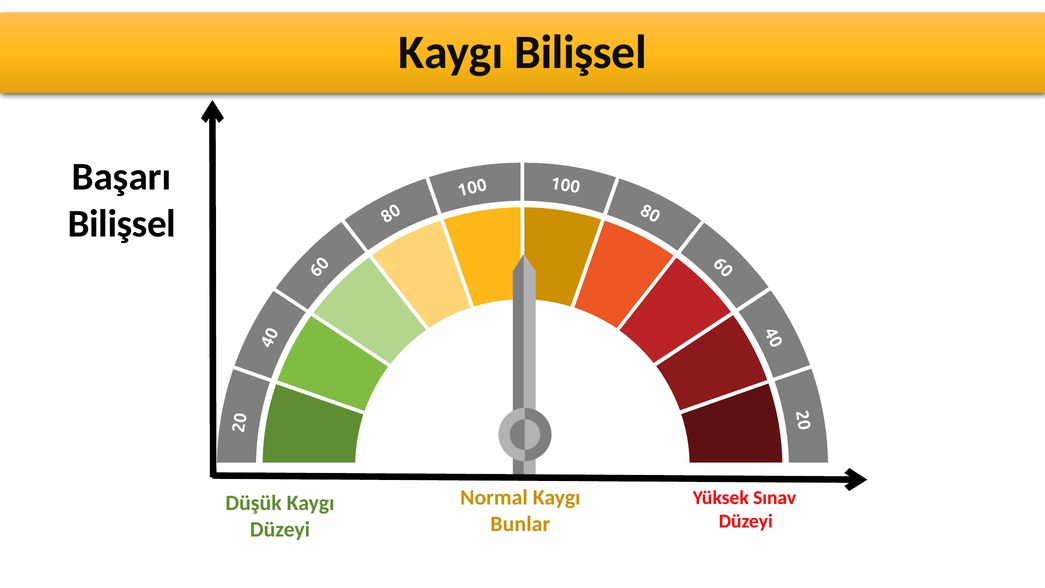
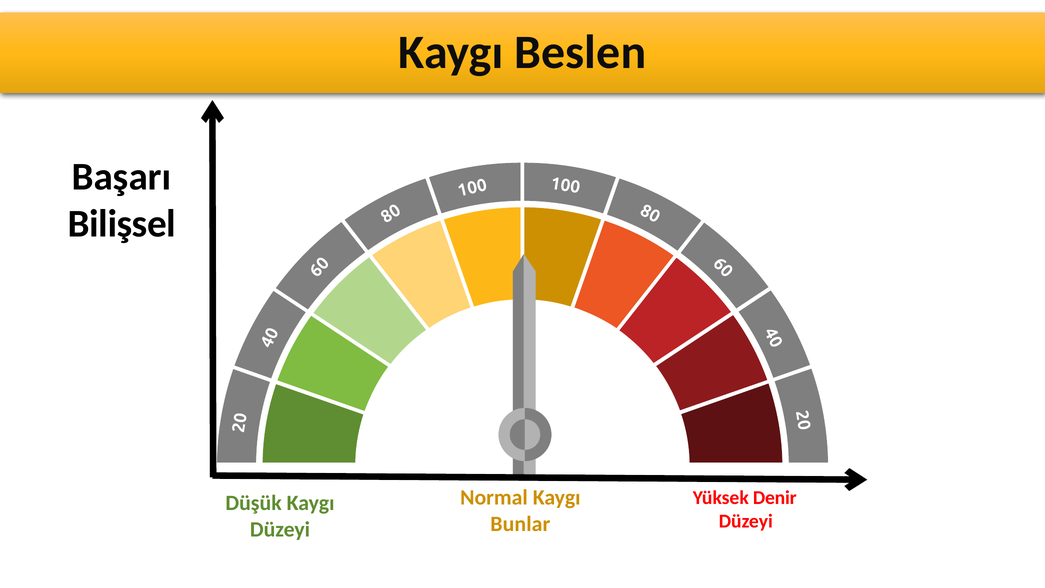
Kaygı Bilişsel: Bilişsel -> Beslen
Sınav: Sınav -> Denir
